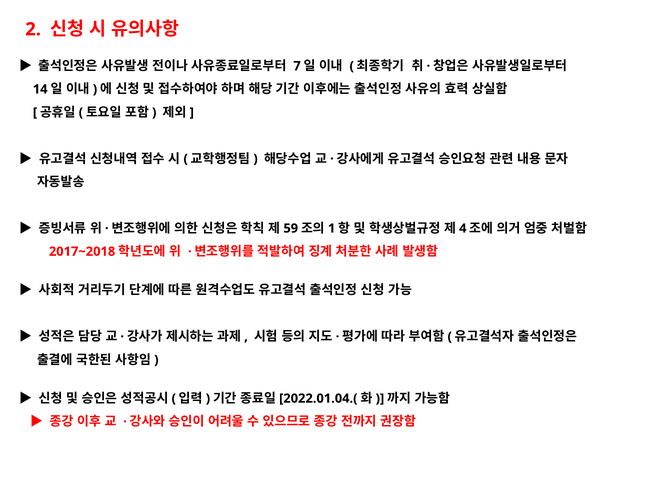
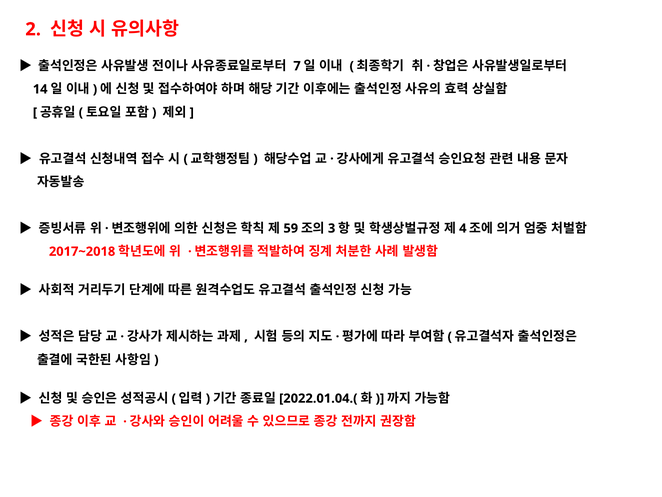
1: 1 -> 3
